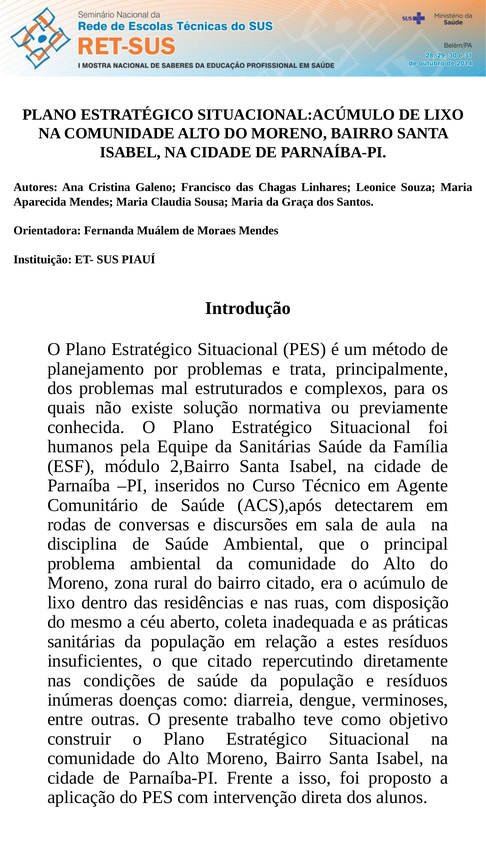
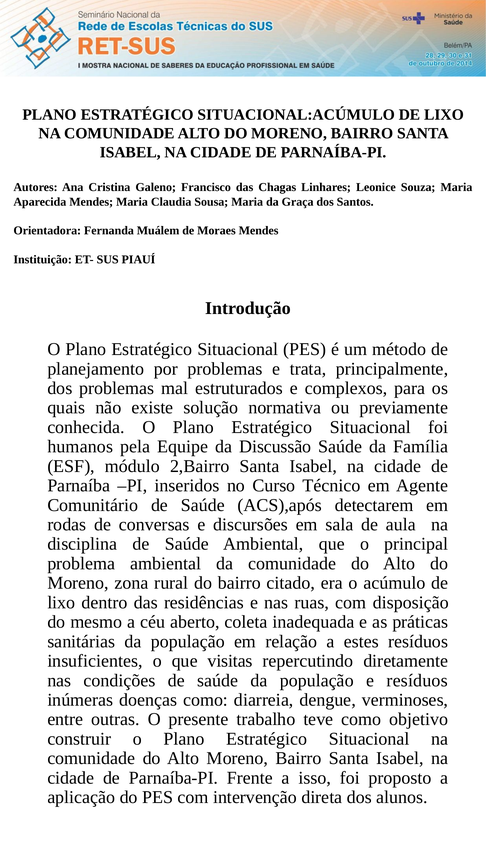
da Sanitárias: Sanitárias -> Discussão
que citado: citado -> visitas
